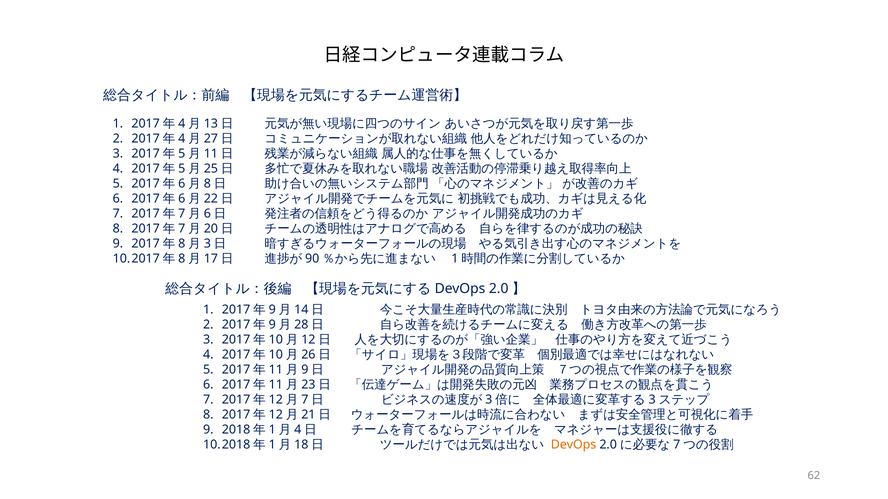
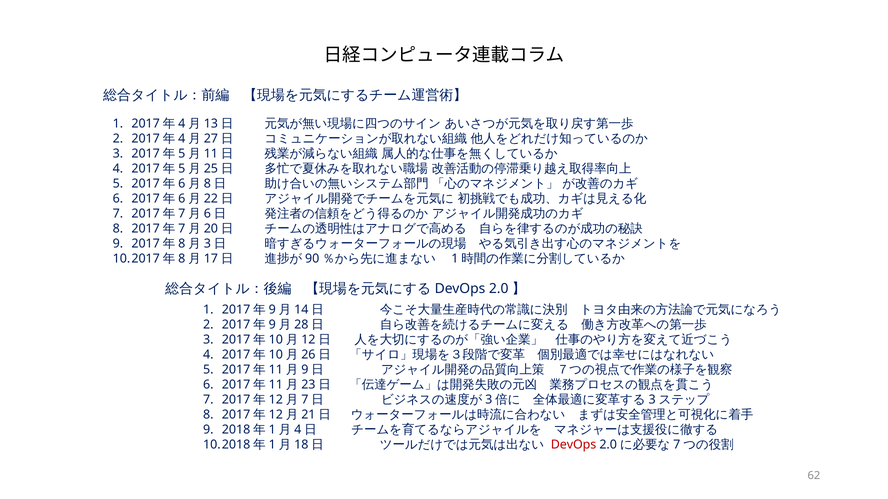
DevOps colour: orange -> red
